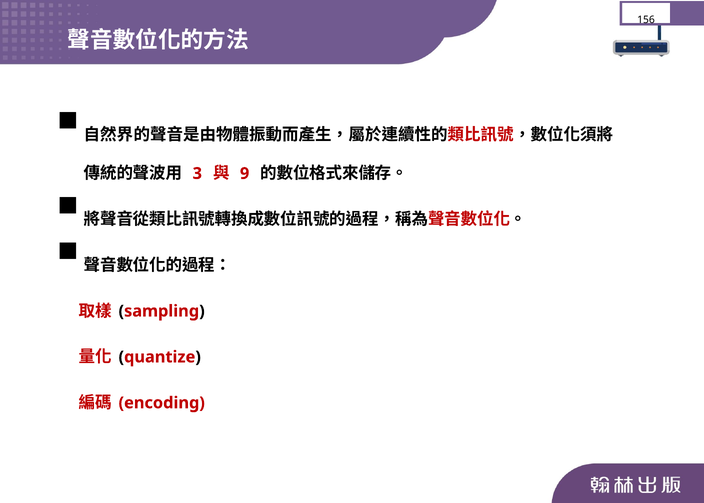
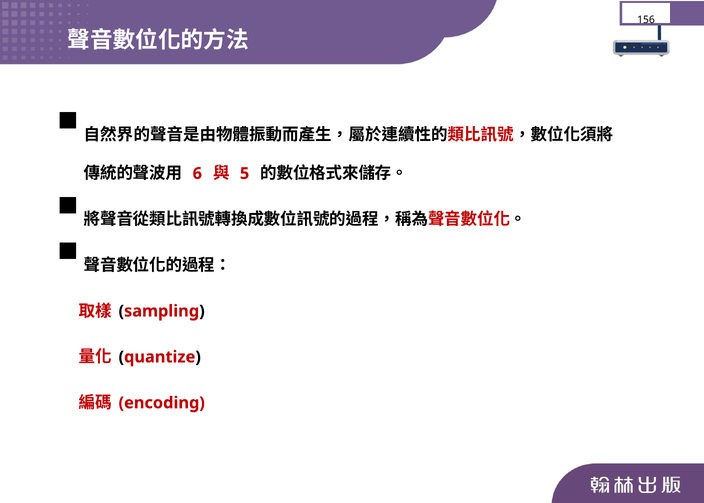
3: 3 -> 6
9: 9 -> 5
